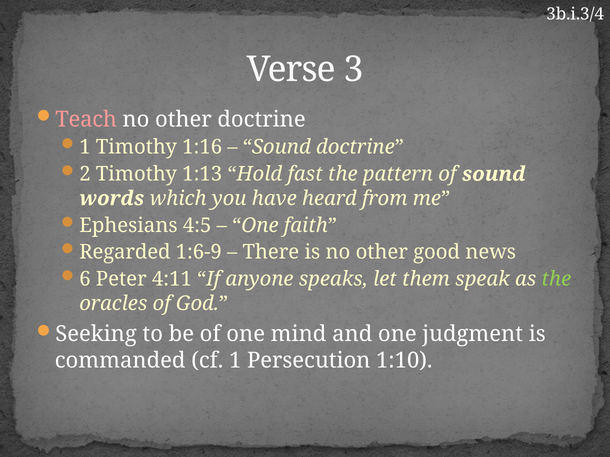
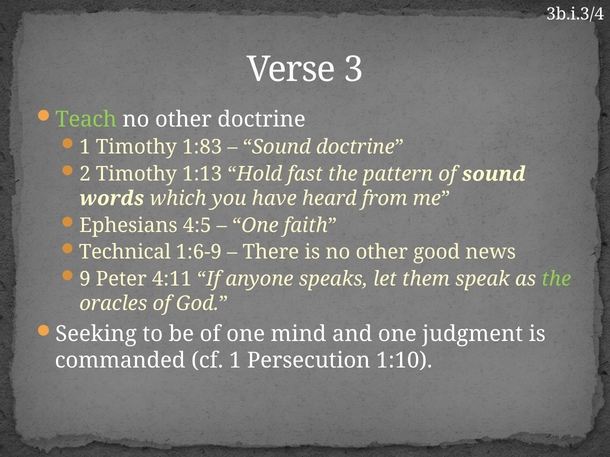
Teach colour: pink -> light green
1:16: 1:16 -> 1:83
Regarded: Regarded -> Technical
6: 6 -> 9
